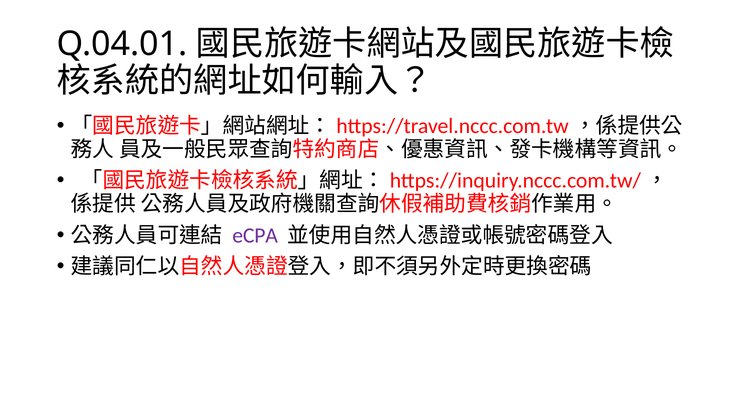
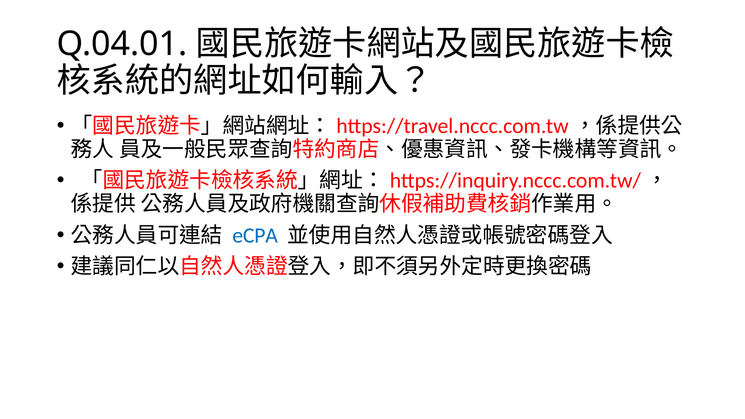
eCPA colour: purple -> blue
